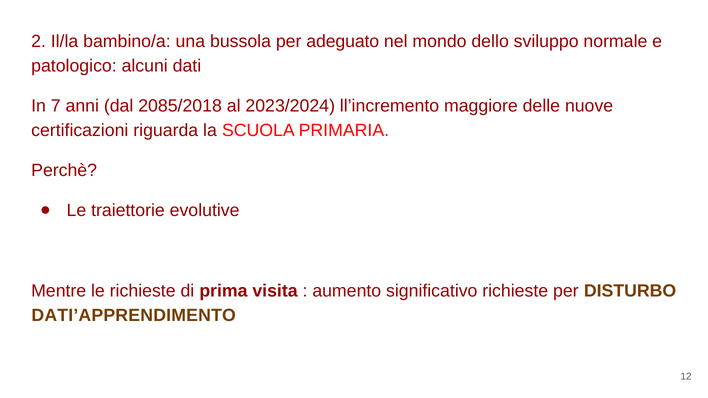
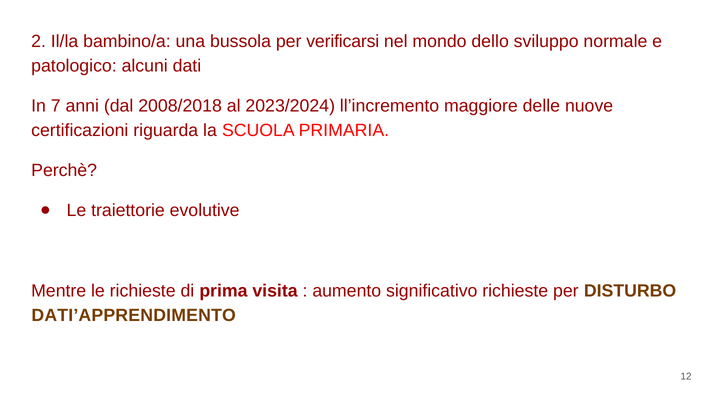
adeguato: adeguato -> verificarsi
2085/2018: 2085/2018 -> 2008/2018
